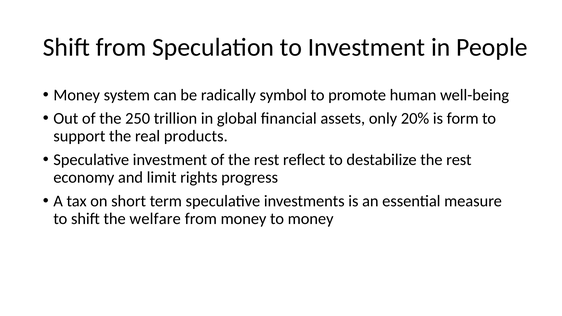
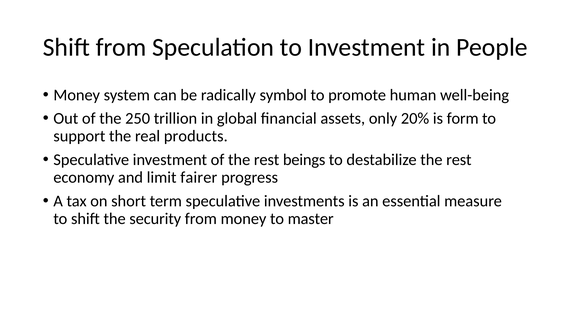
reflect: reflect -> beings
rights: rights -> fairer
welfare: welfare -> security
to money: money -> master
